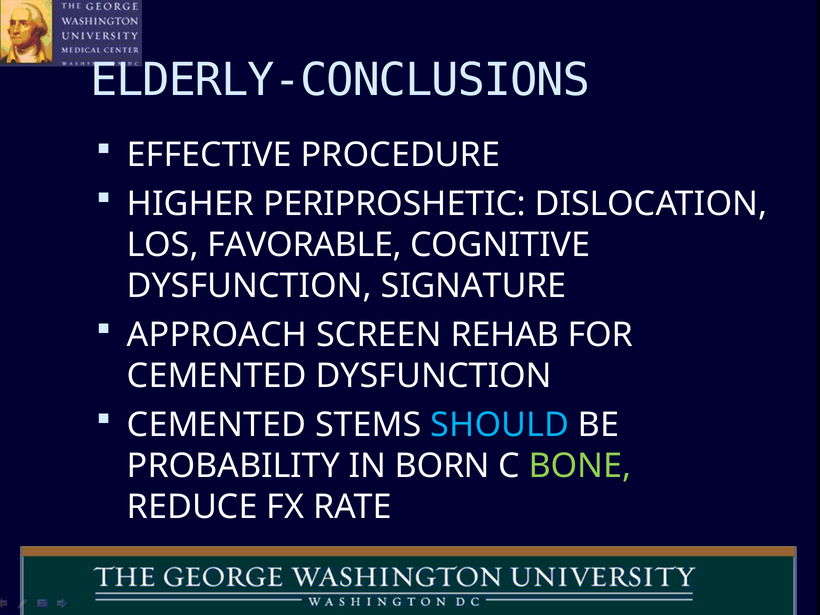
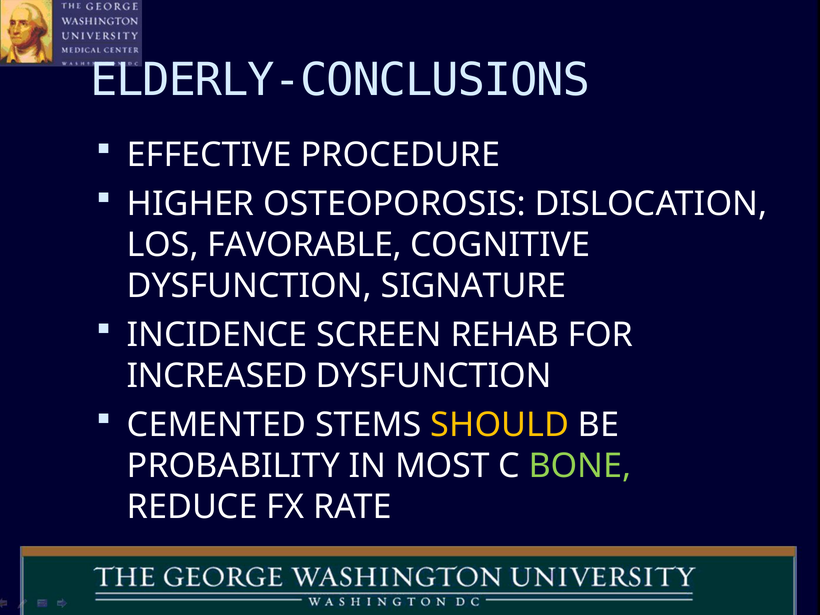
PERIPROSHETIC: PERIPROSHETIC -> OSTEOPOROSIS
APPROACH: APPROACH -> INCIDENCE
CEMENTED at (217, 376): CEMENTED -> INCREASED
SHOULD colour: light blue -> yellow
BORN: BORN -> MOST
